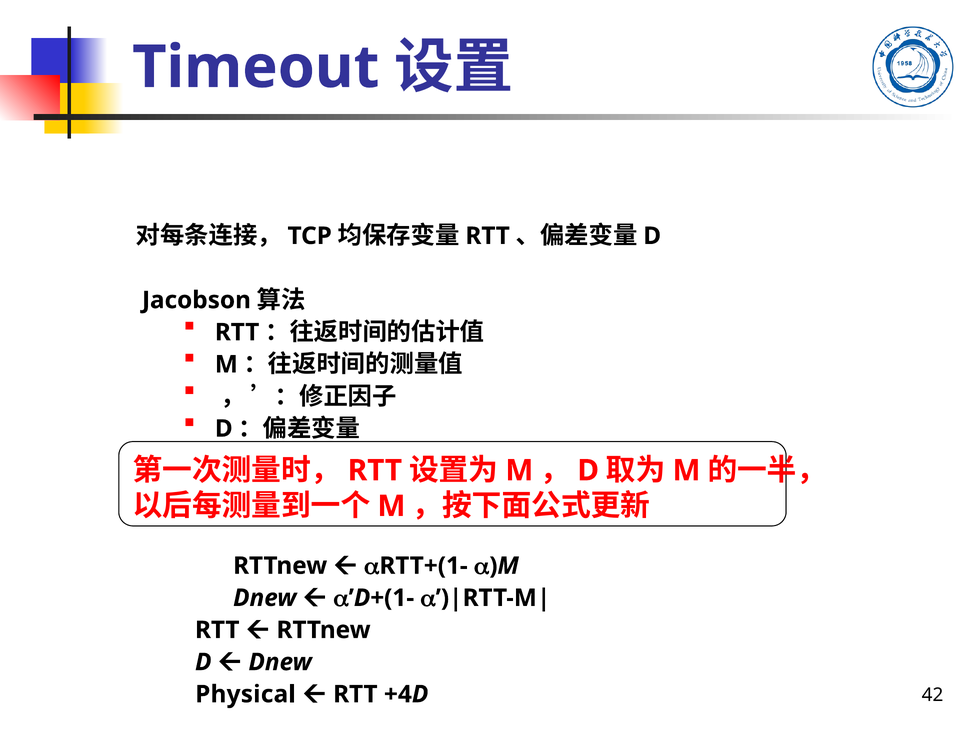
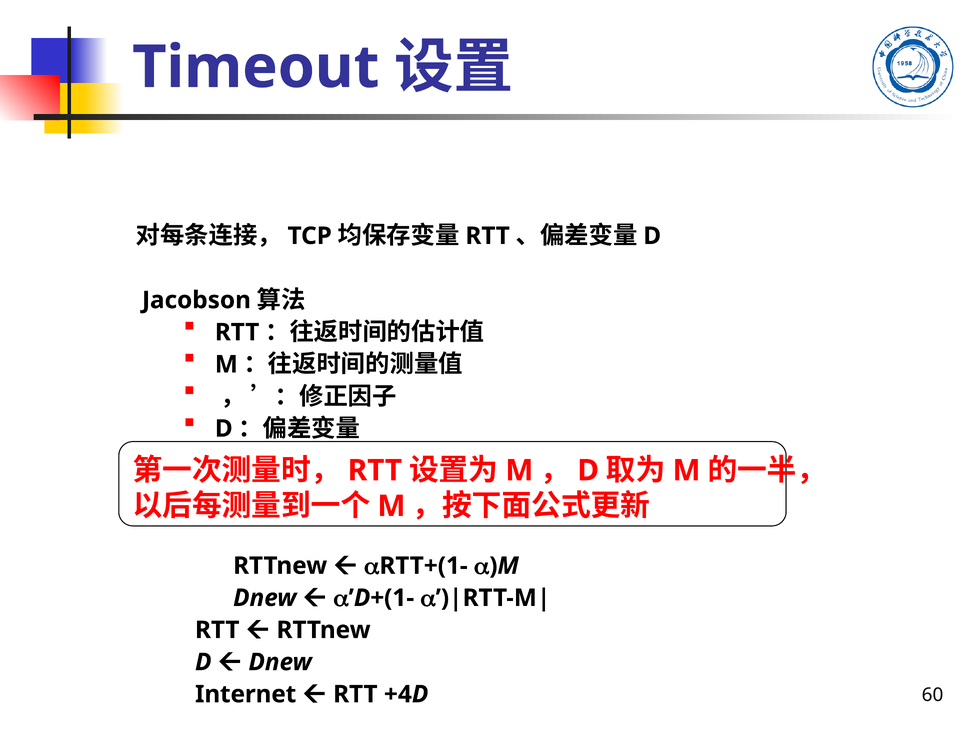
Physical: Physical -> Internet
42: 42 -> 60
